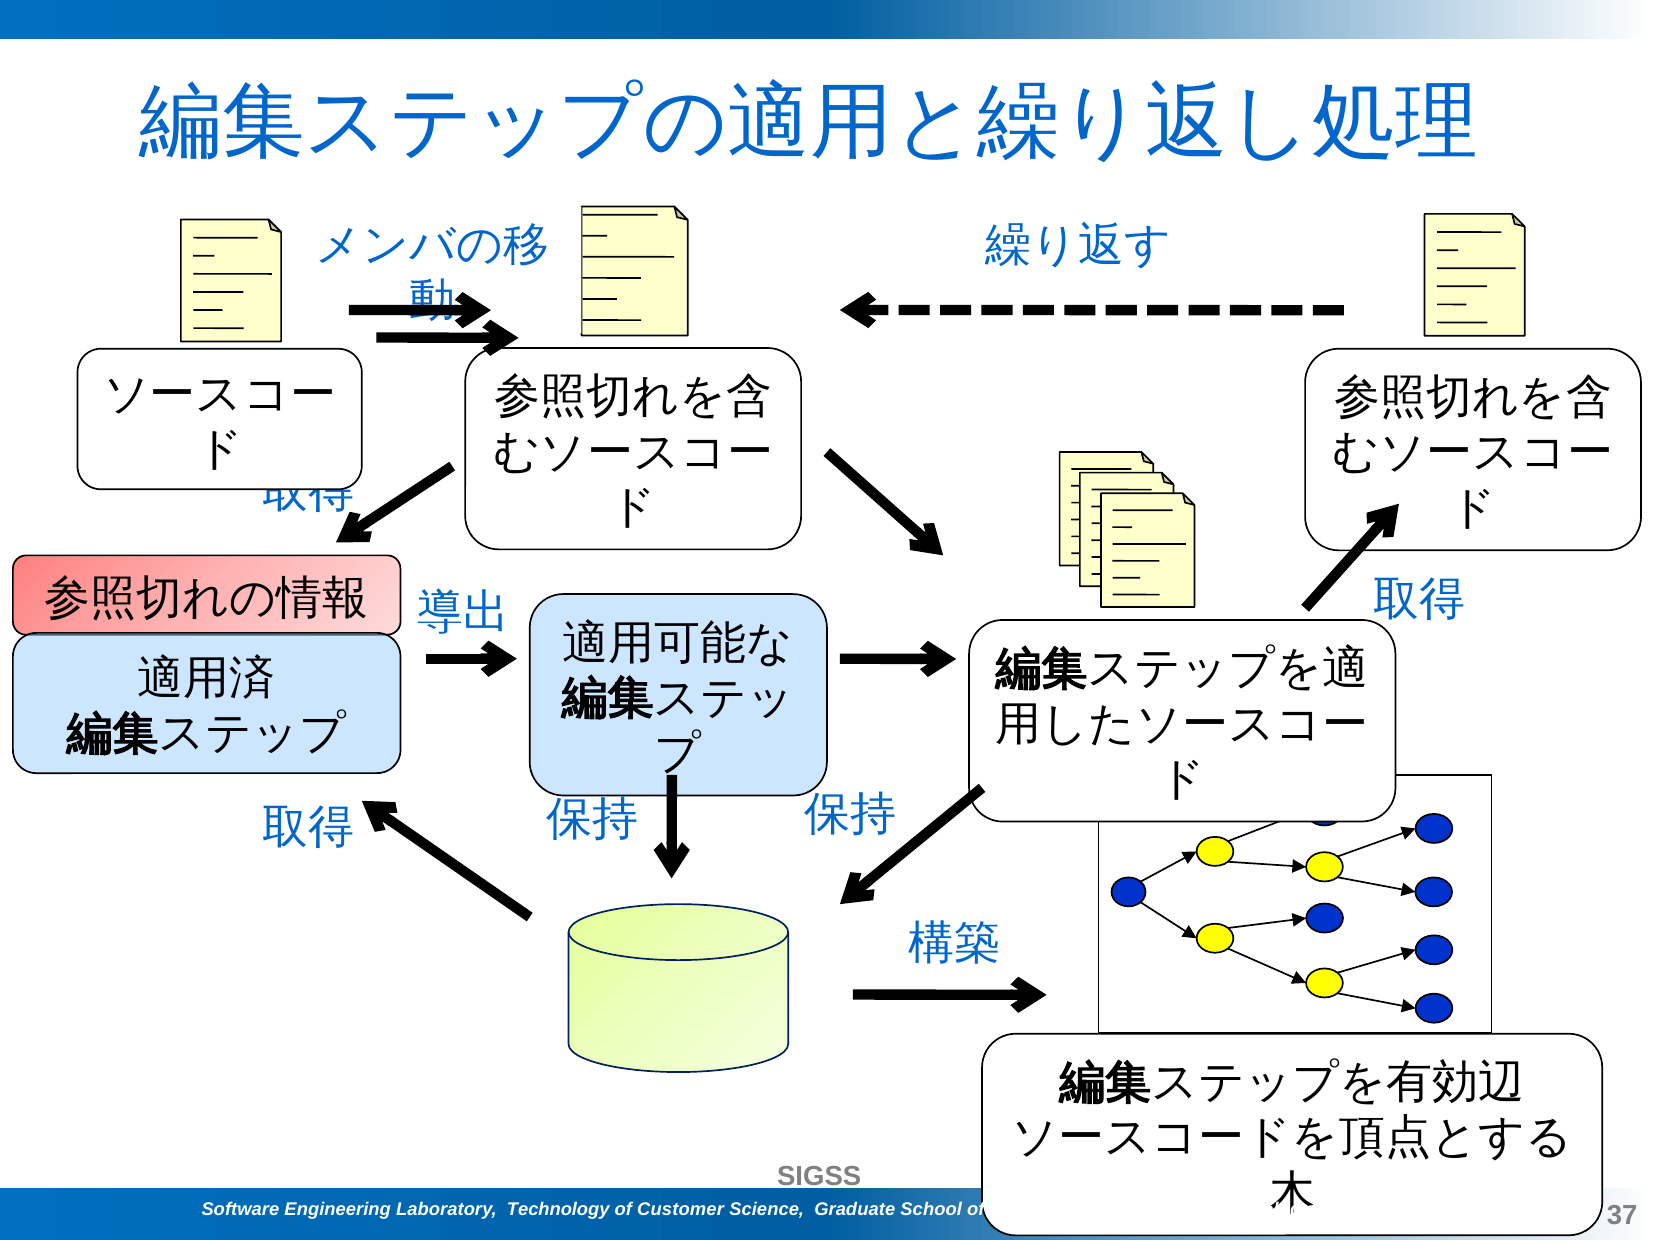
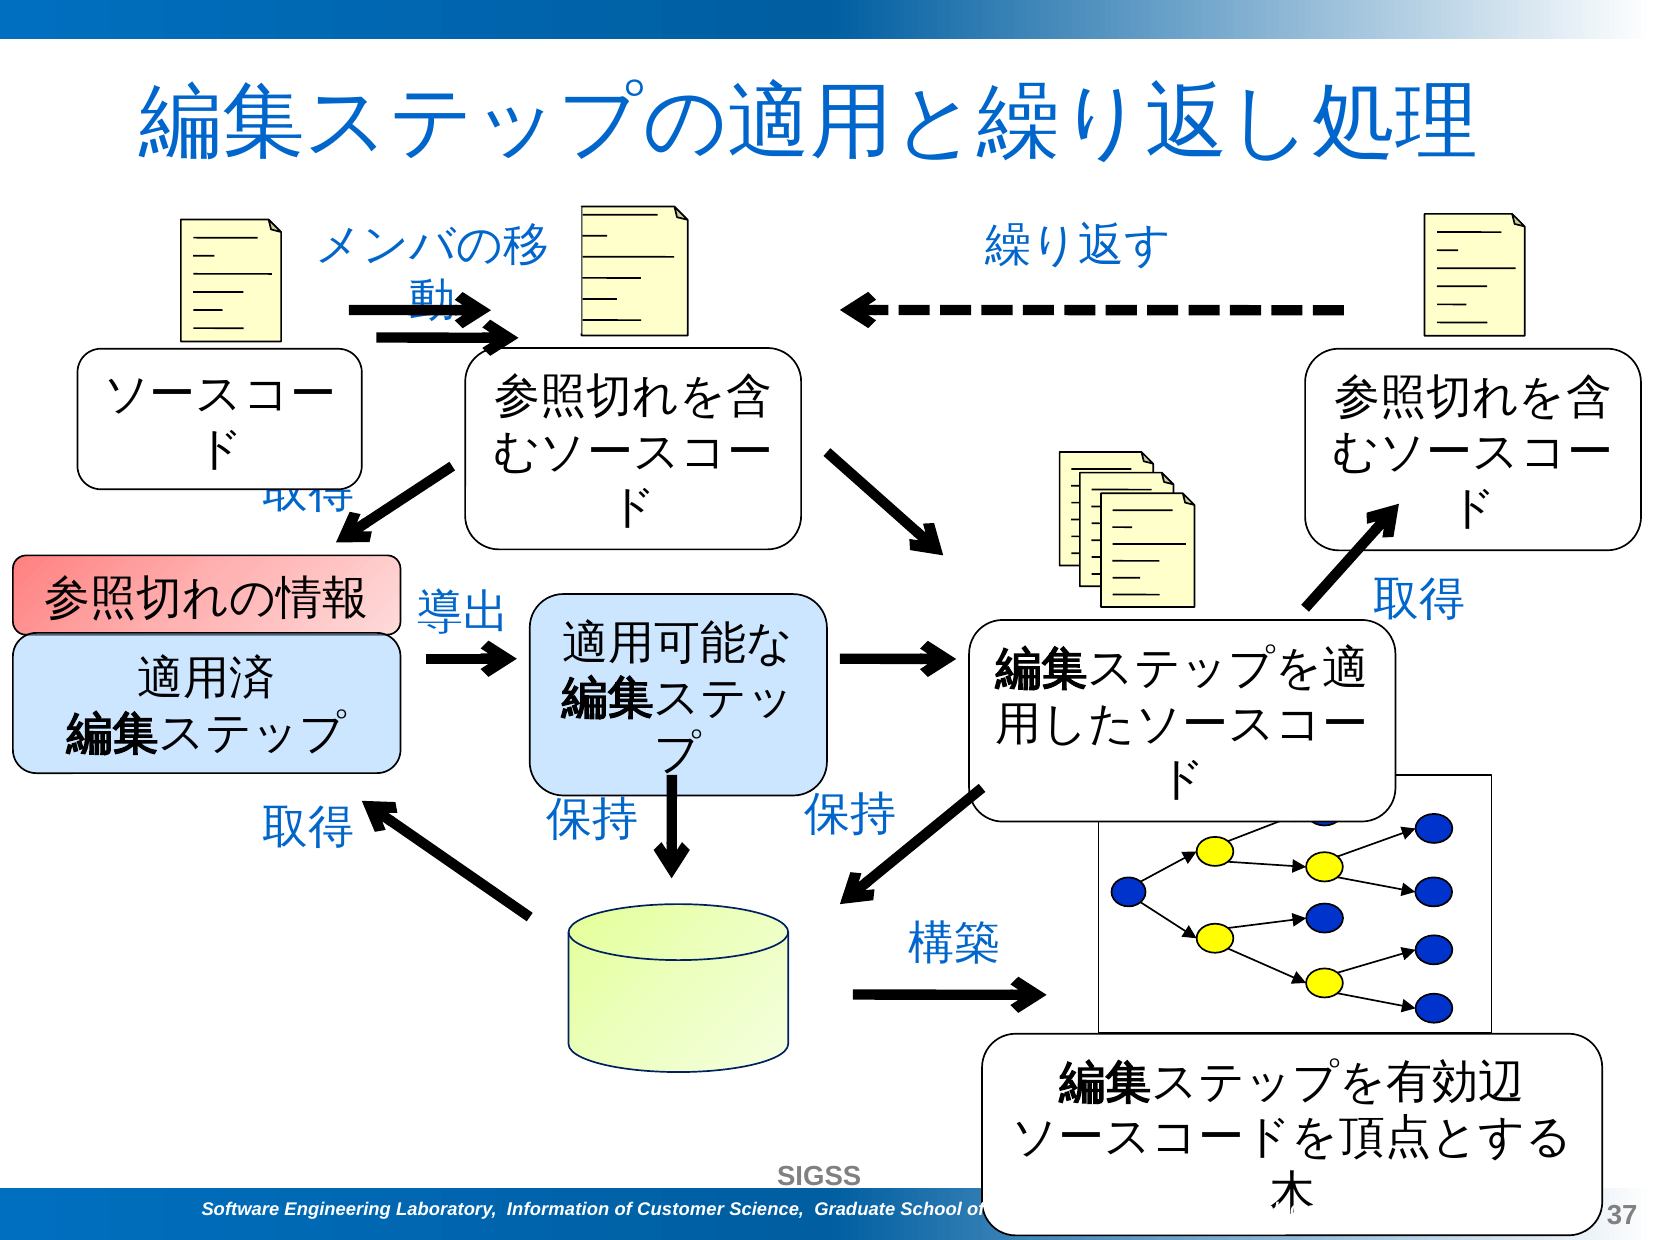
Laboratory Technology: Technology -> Information
